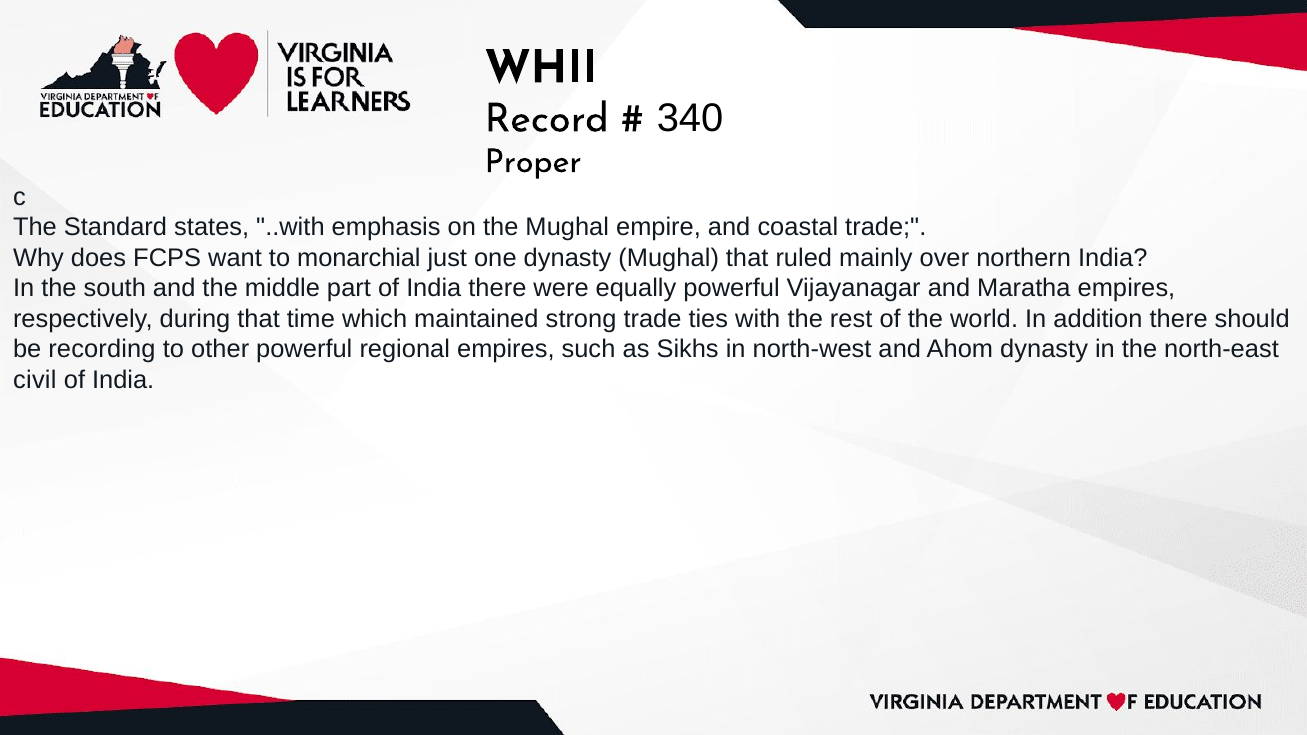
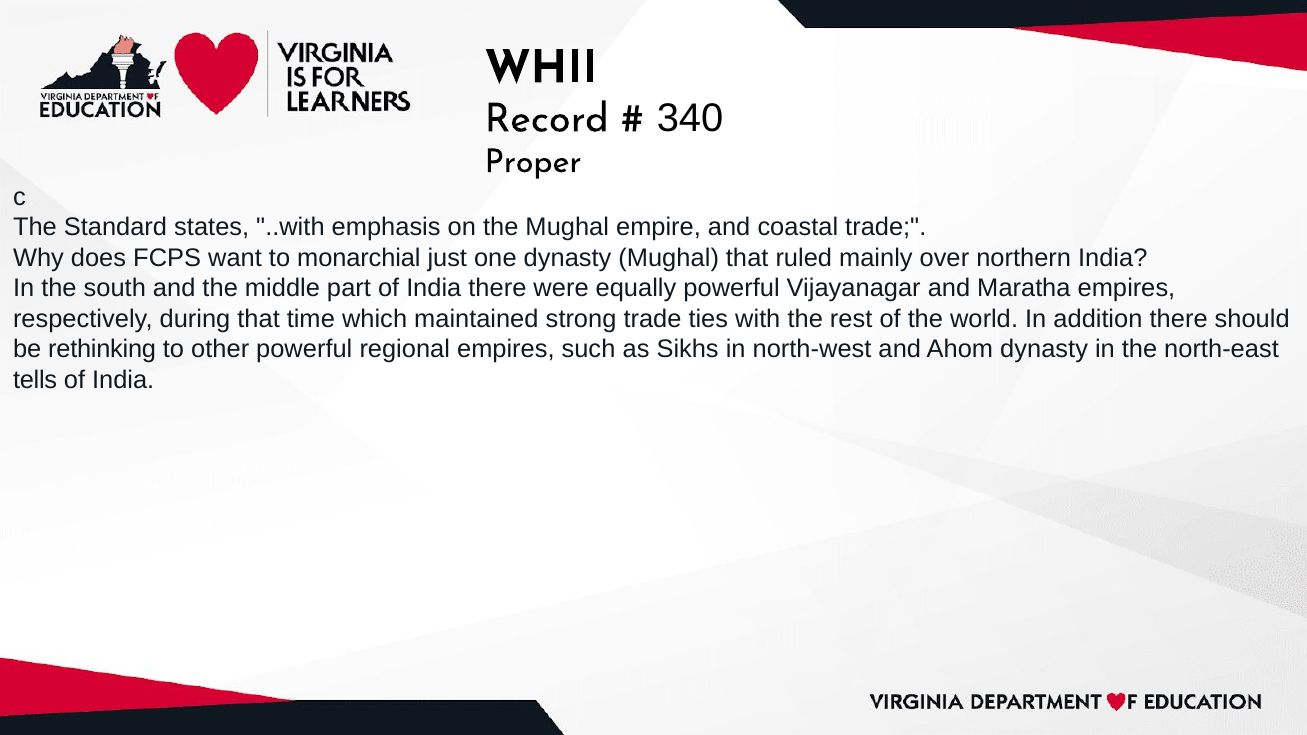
recording: recording -> rethinking
civil: civil -> tells
